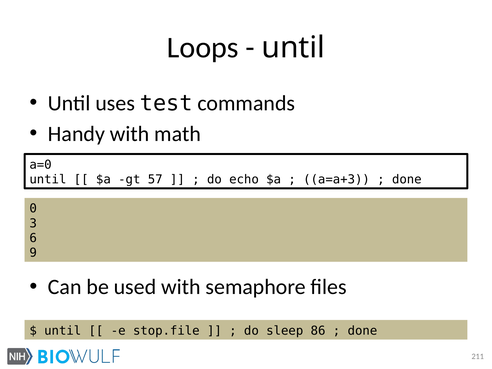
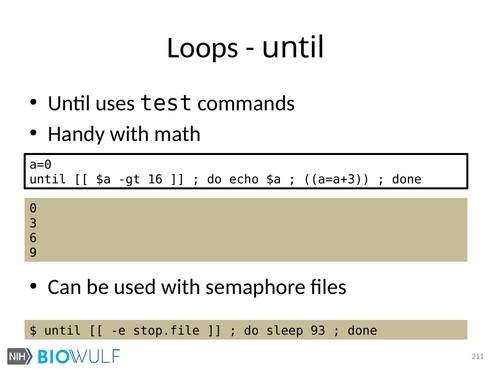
57: 57 -> 16
86: 86 -> 93
